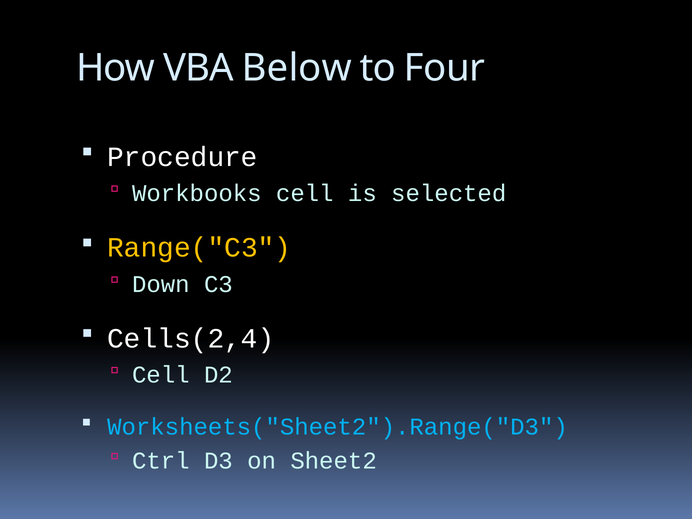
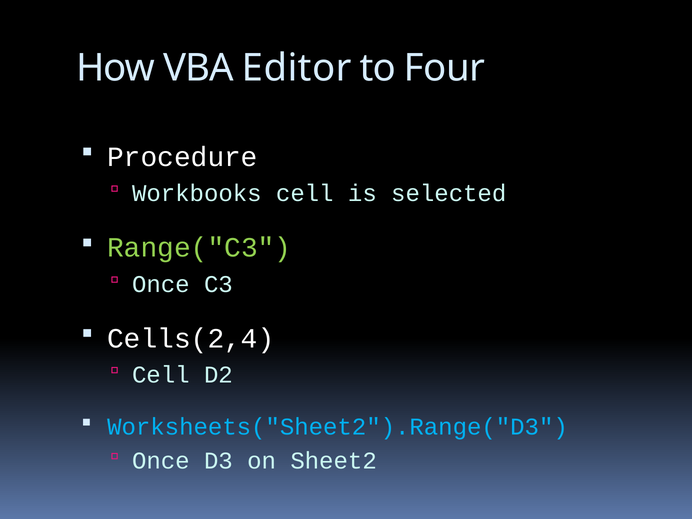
Below: Below -> Editor
Range("C3 colour: yellow -> light green
Down at (161, 284): Down -> Once
Ctrl at (161, 461): Ctrl -> Once
